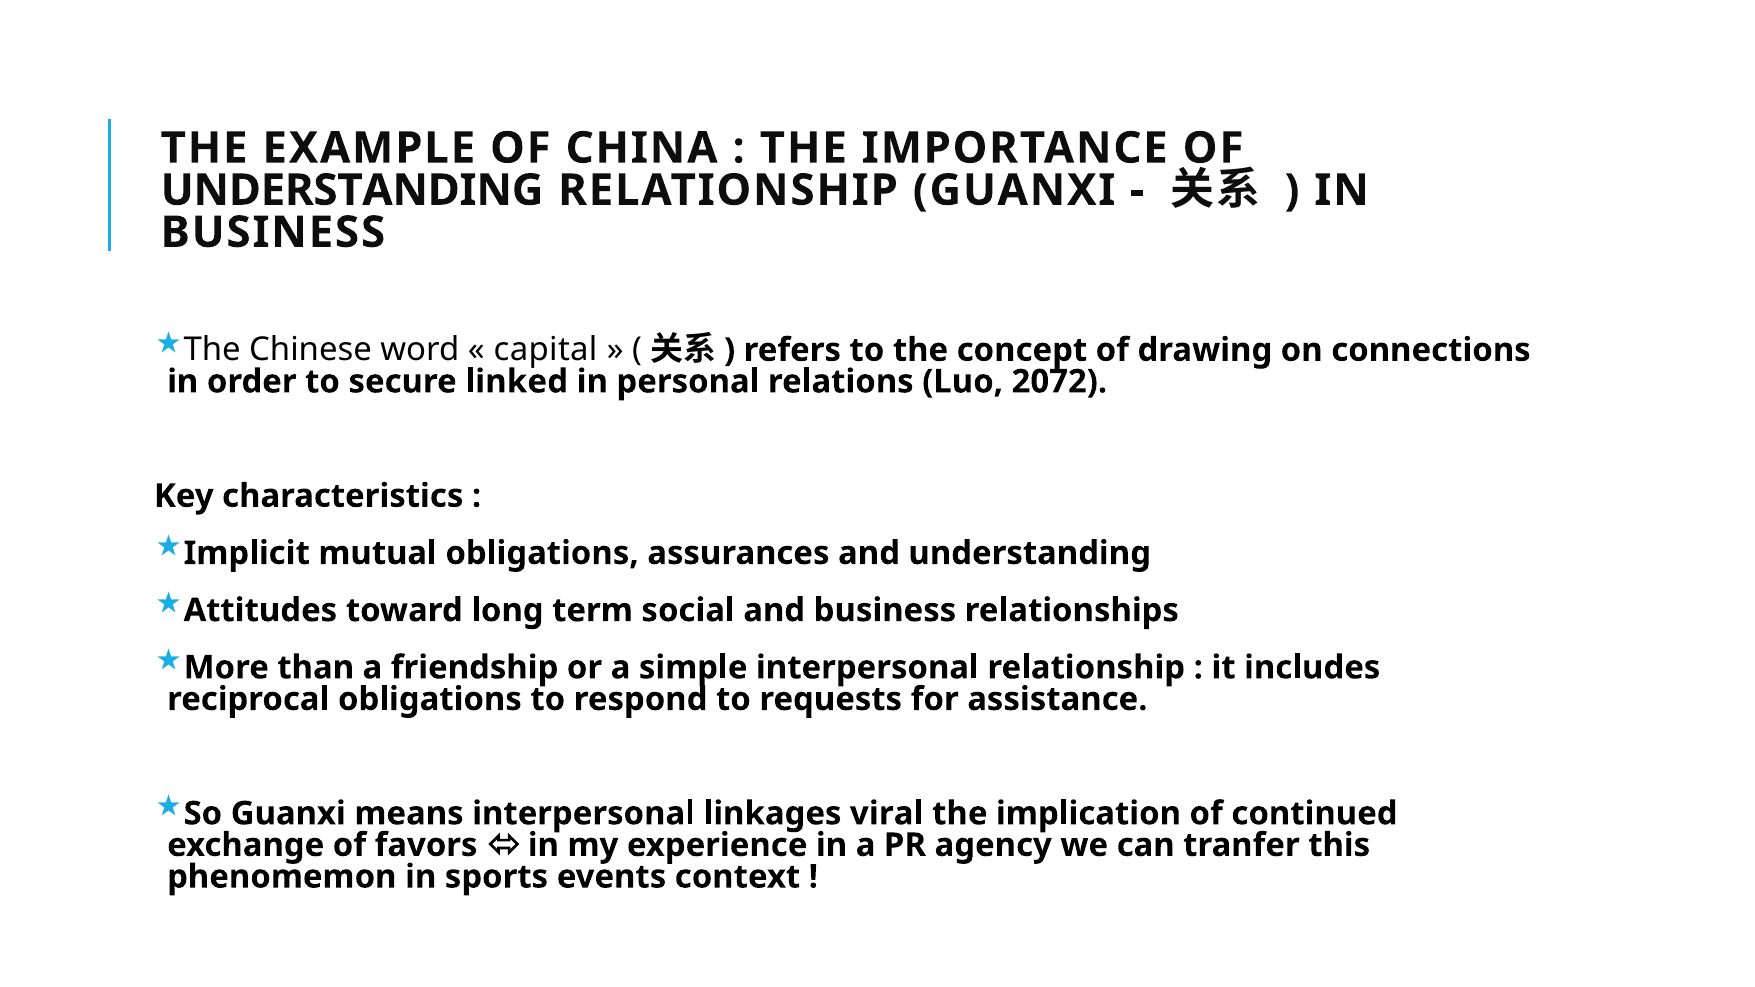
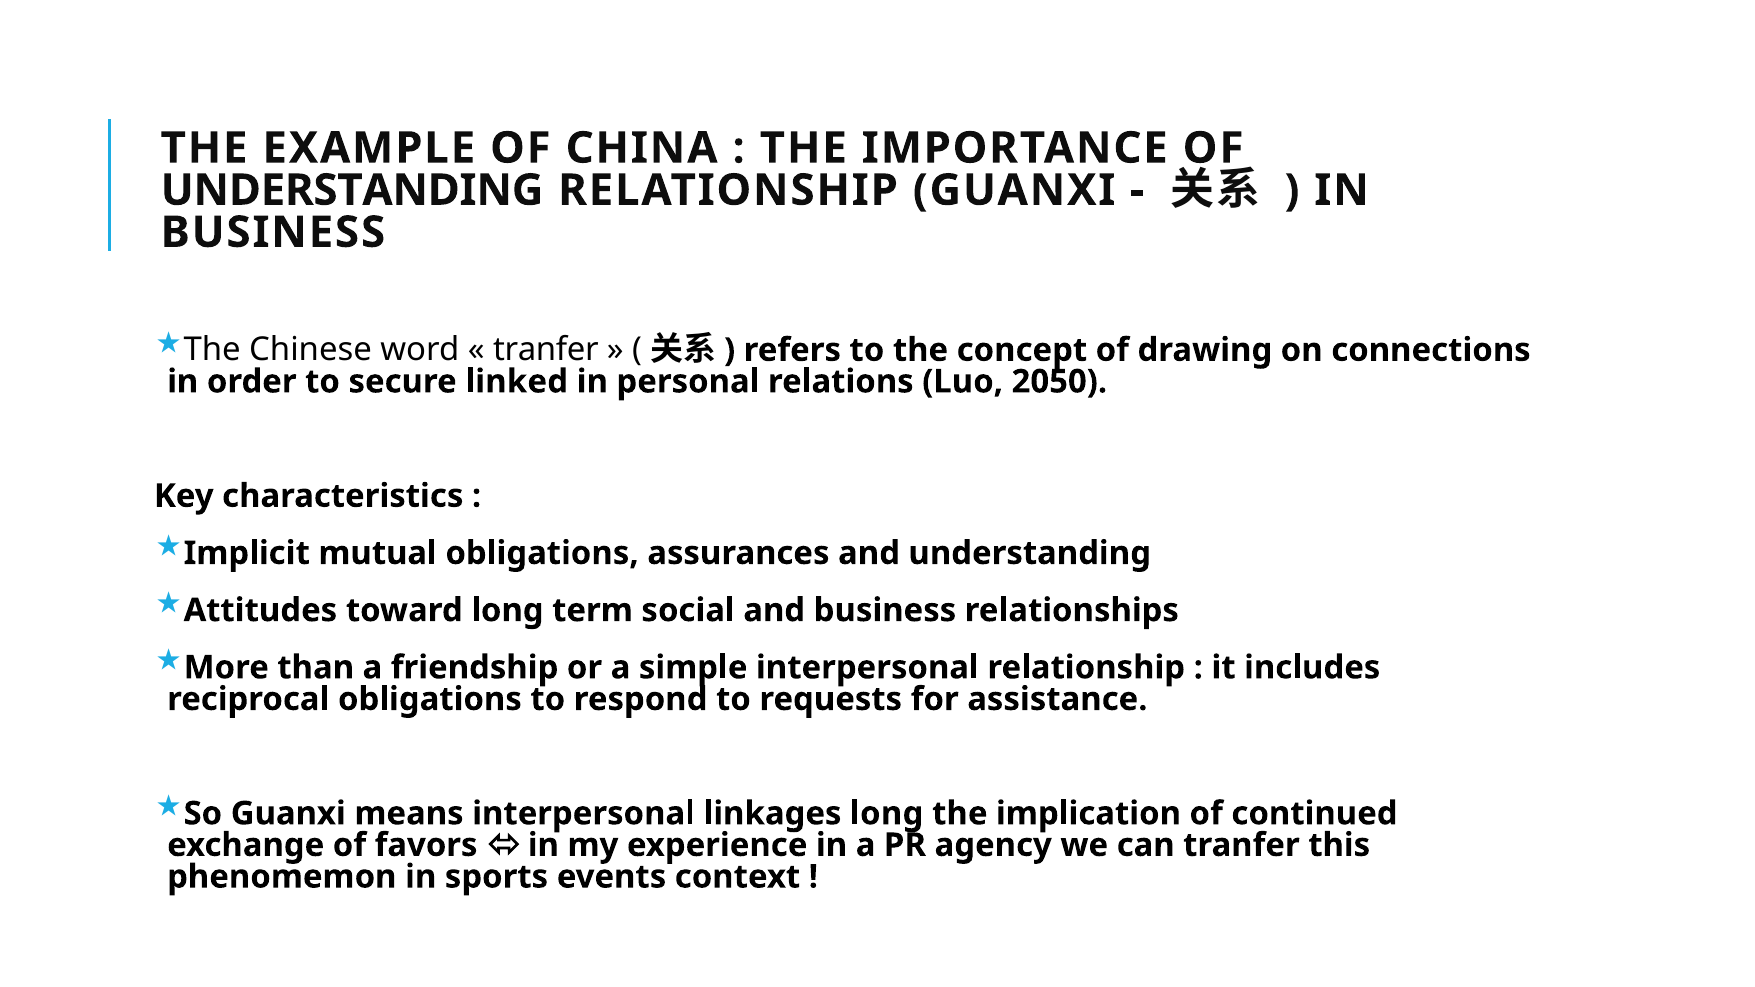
capital at (546, 350): capital -> tranfer
2072: 2072 -> 2050
linkages viral: viral -> long
